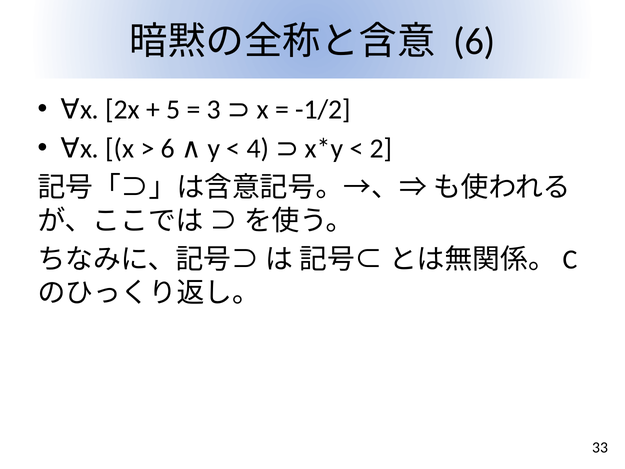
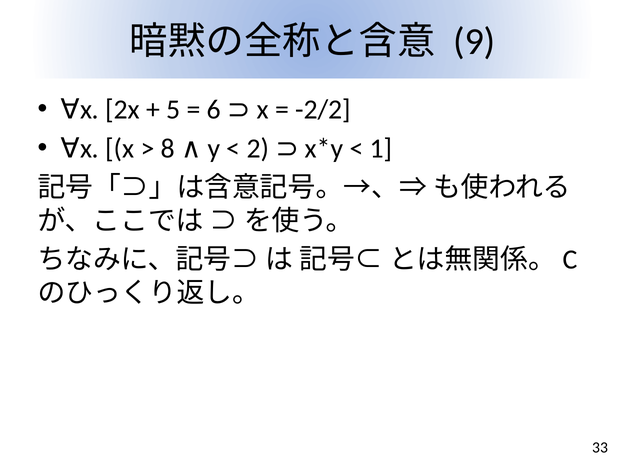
6 at (474, 42): 6 -> 9
3: 3 -> 6
-1/2: -1/2 -> -2/2
6 at (168, 149): 6 -> 8
4: 4 -> 2
2: 2 -> 1
